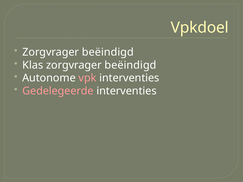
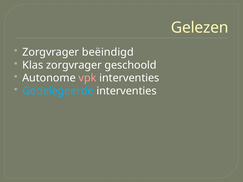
Vpkdoel: Vpkdoel -> Gelezen
beëindigd at (130, 65): beëindigd -> geschoold
Gedelegeerde colour: pink -> light blue
